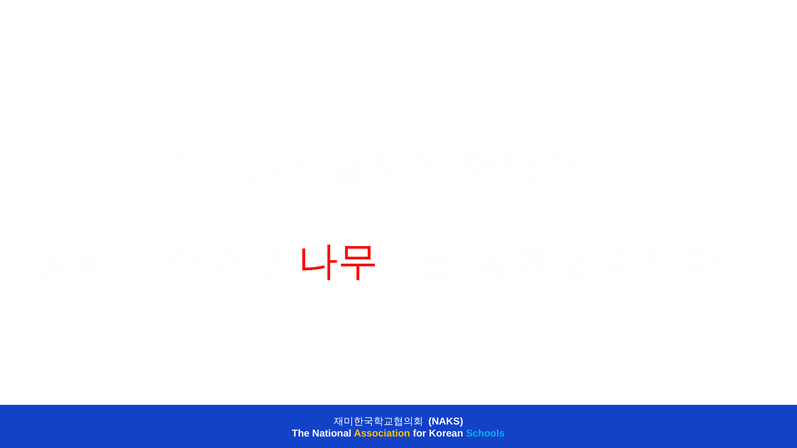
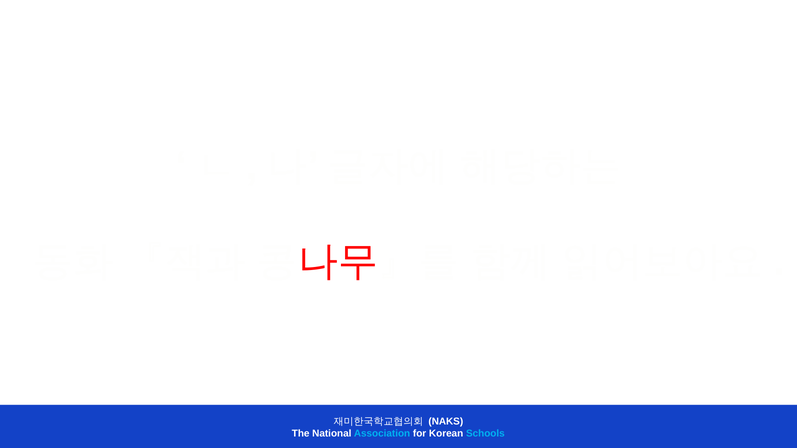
Association colour: yellow -> light blue
